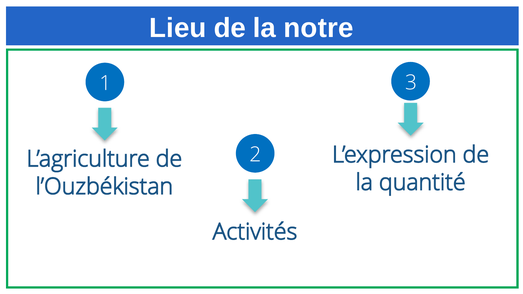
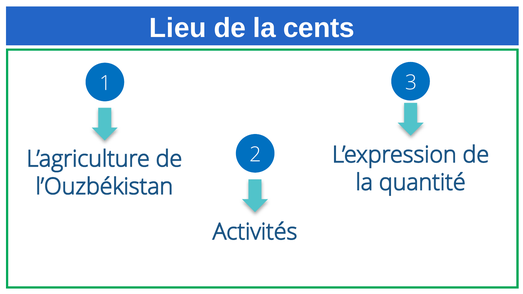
notre: notre -> cents
